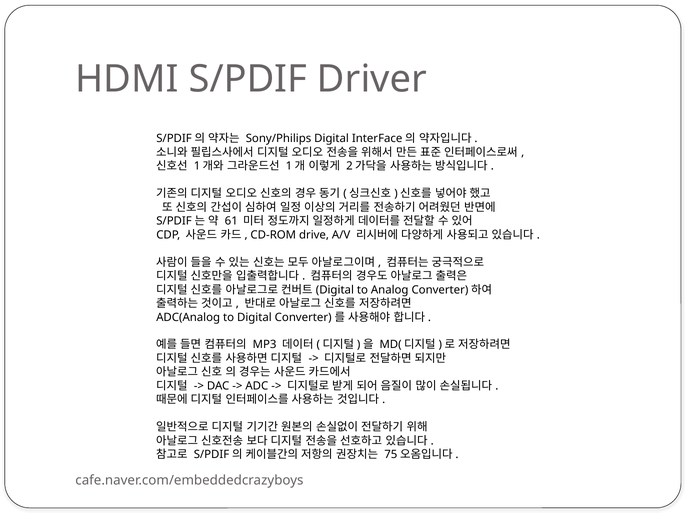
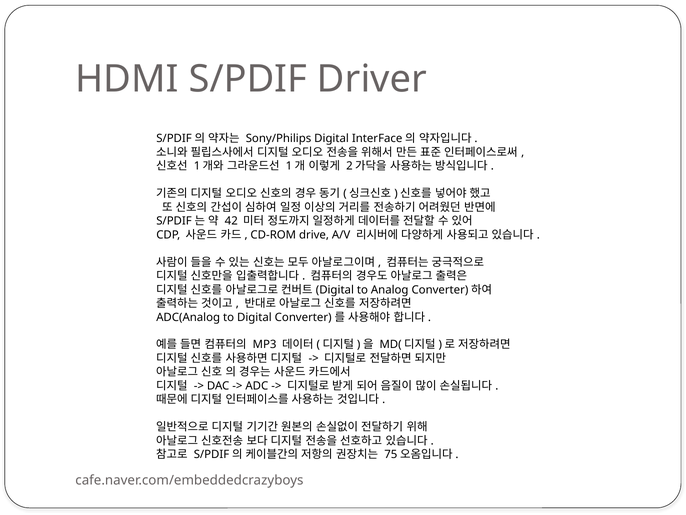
61: 61 -> 42
